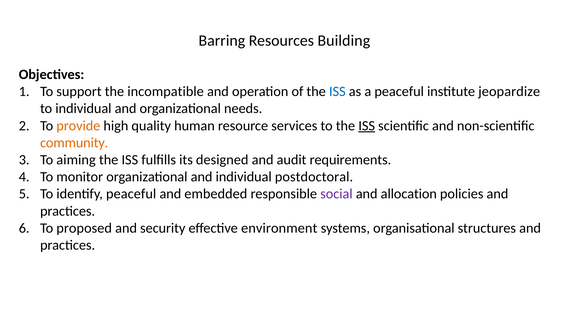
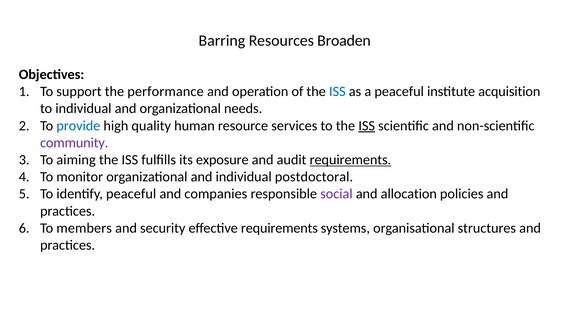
Building: Building -> Broaden
incompatible: incompatible -> performance
jeopardize: jeopardize -> acquisition
provide colour: orange -> blue
community colour: orange -> purple
designed: designed -> exposure
requirements at (350, 160) underline: none -> present
embedded: embedded -> companies
proposed: proposed -> members
effective environment: environment -> requirements
